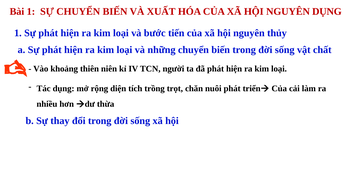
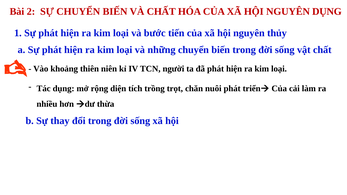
Bài 1: 1 -> 2
VÀ XUẤT: XUẤT -> CHẤT
